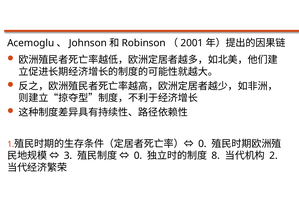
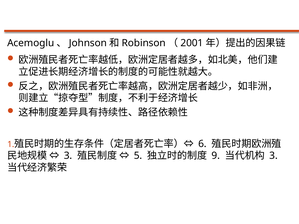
0 at (202, 144): 0 -> 6
0 at (138, 156): 0 -> 5
8: 8 -> 9
2 at (274, 156): 2 -> 3
